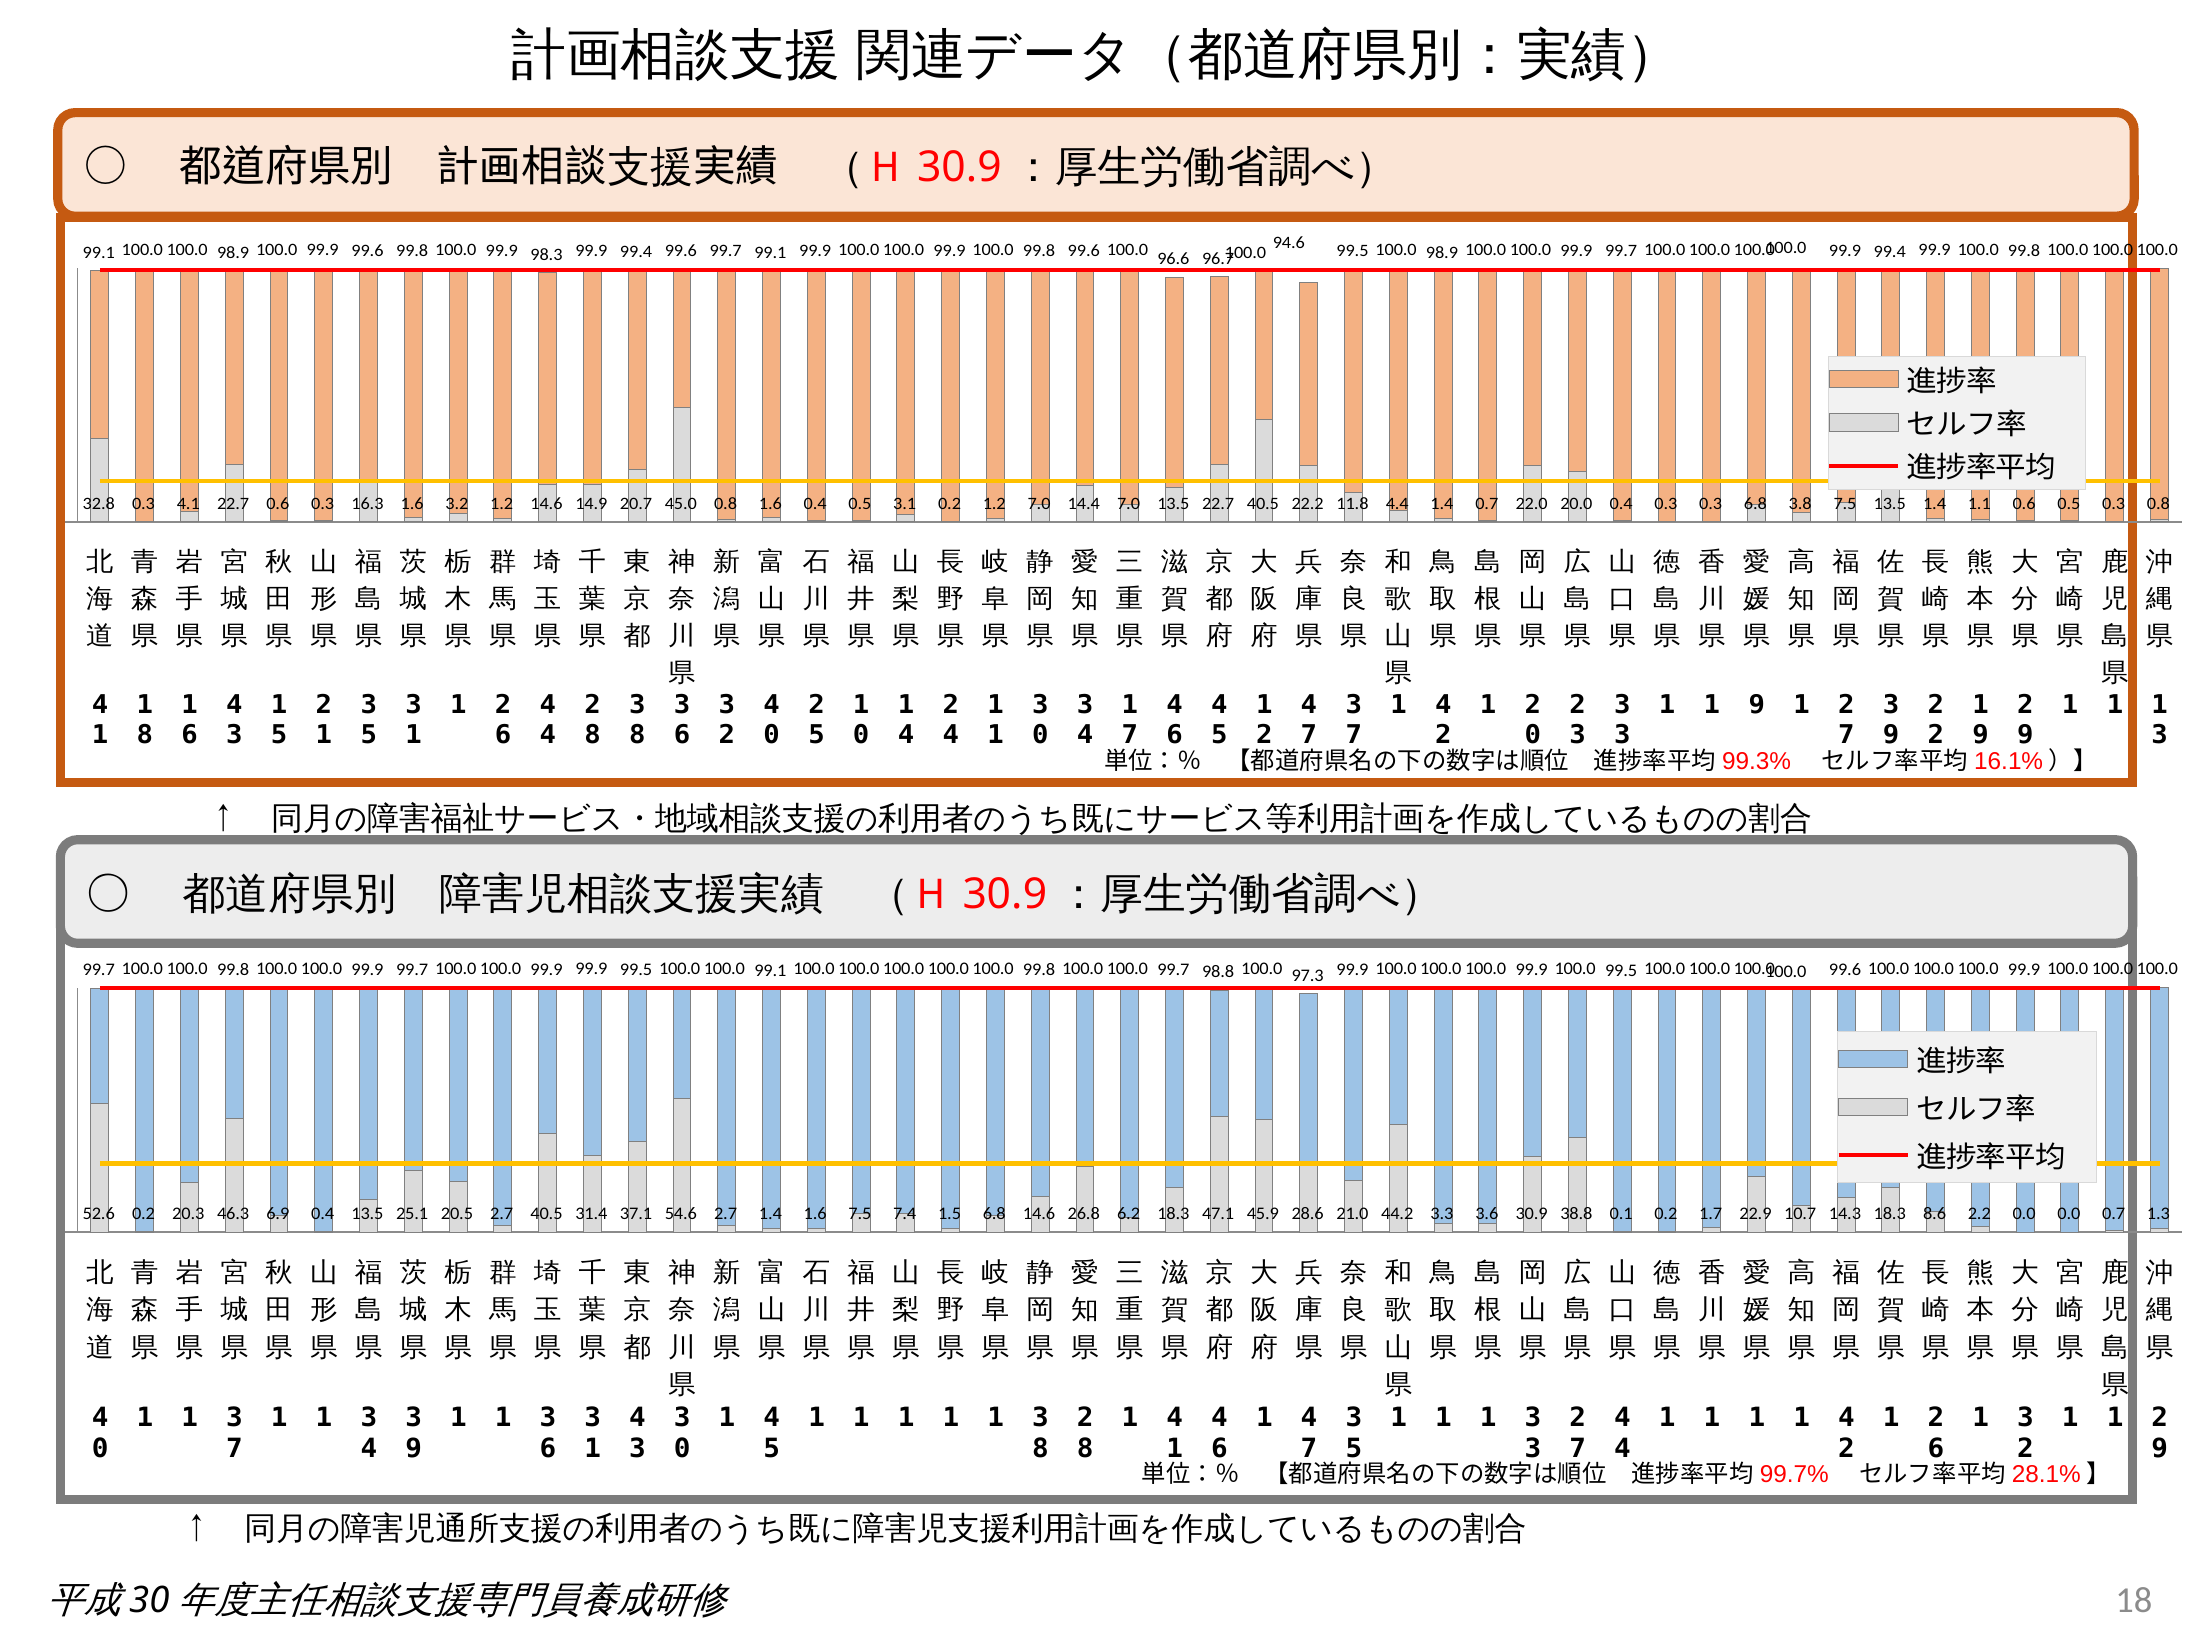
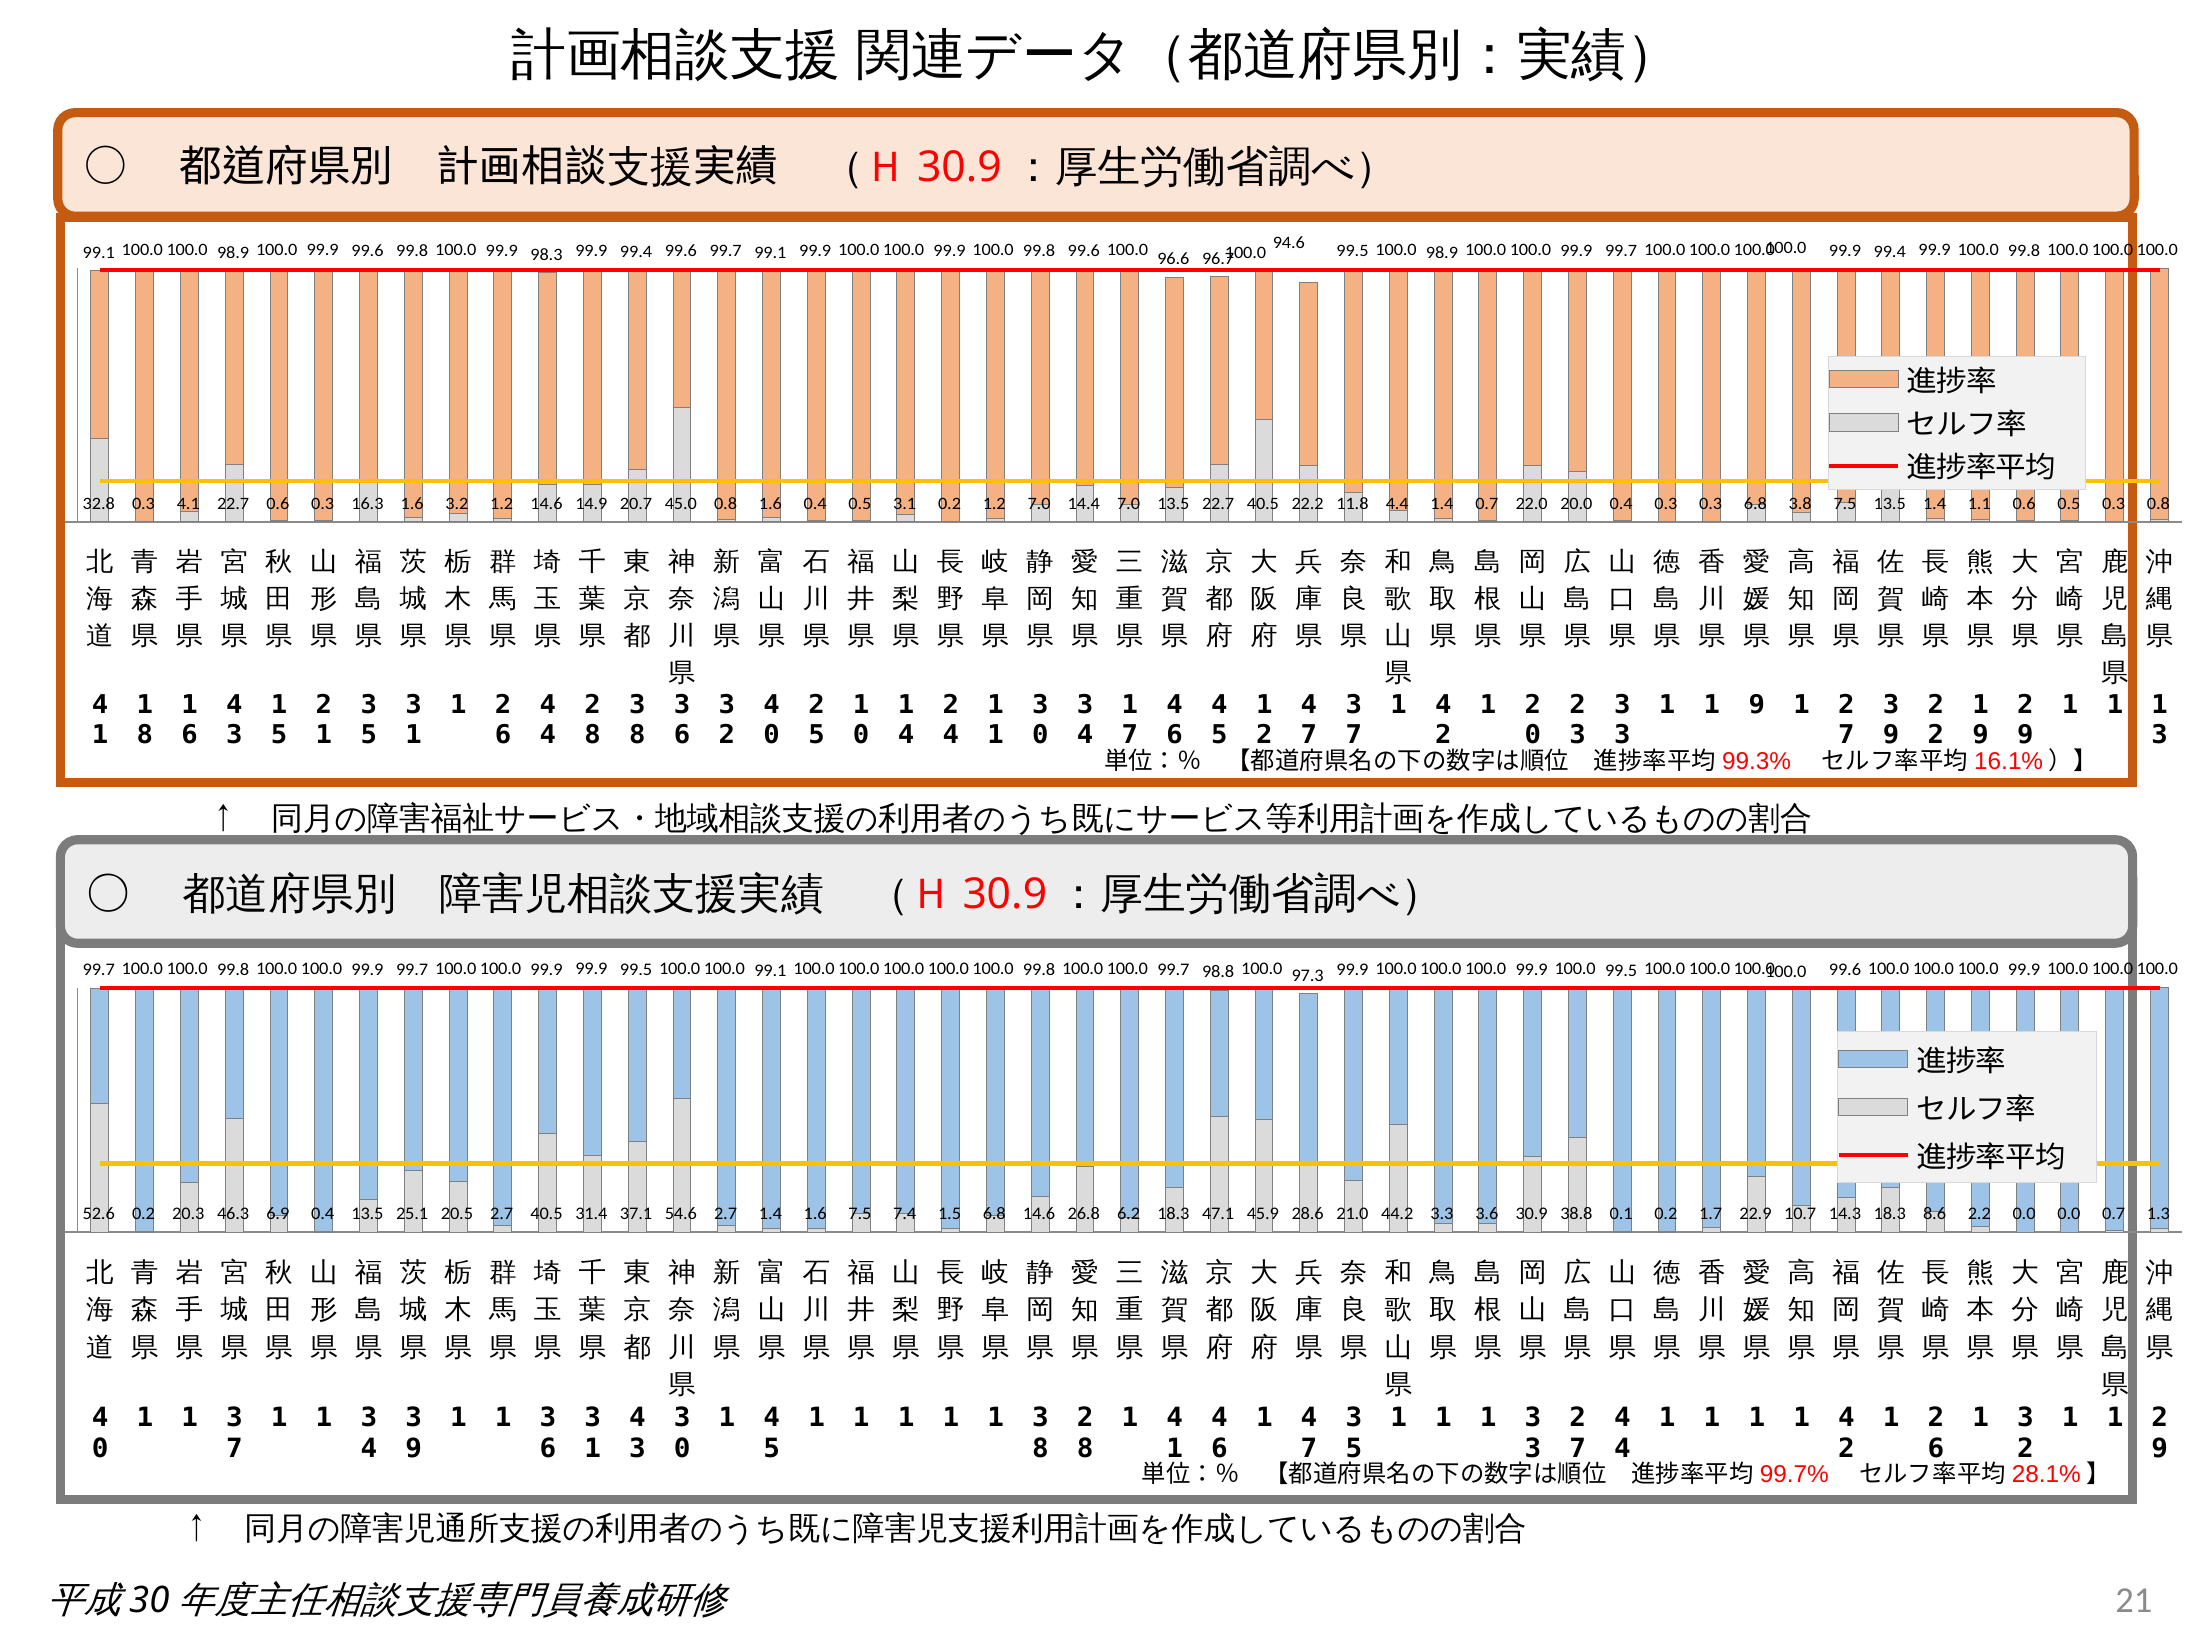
18: 18 -> 21
